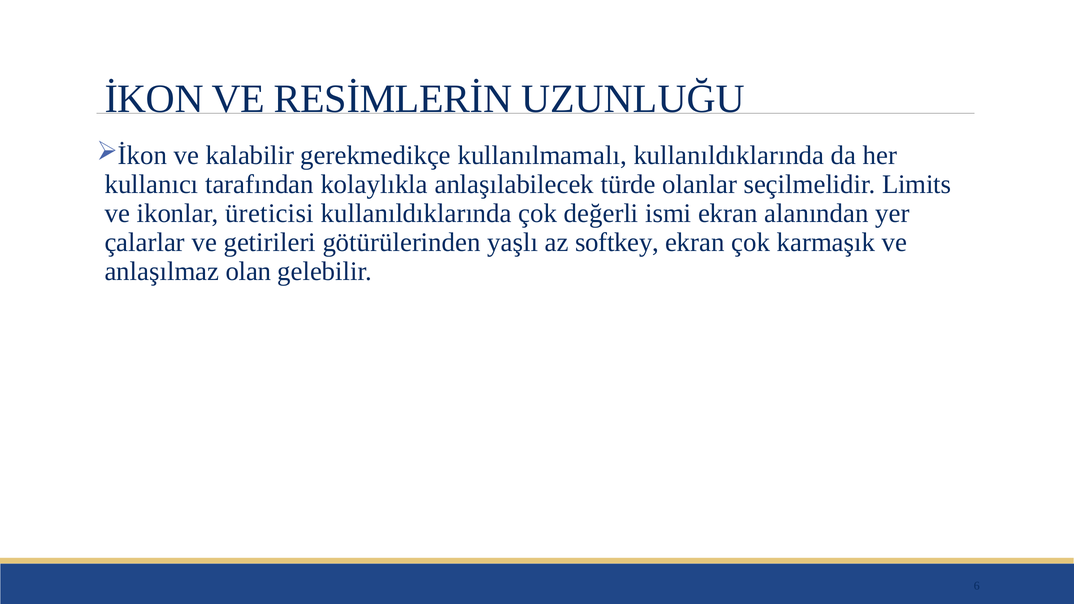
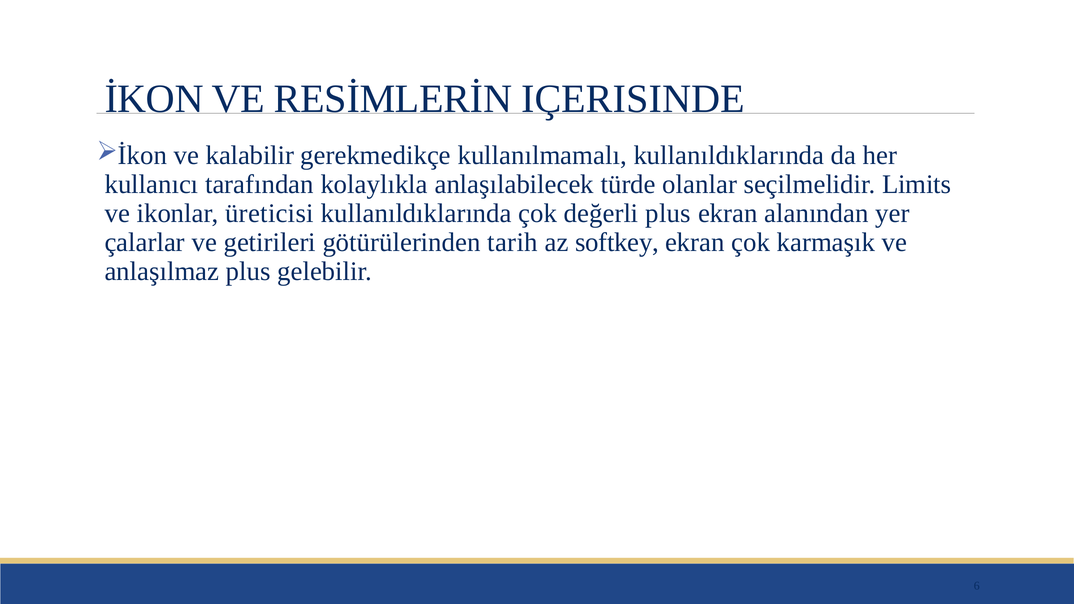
UZUNLUĞU: UZUNLUĞU -> IÇERISINDE
değerli ismi: ismi -> plus
yaşlı: yaşlı -> tarih
anlaşılmaz olan: olan -> plus
